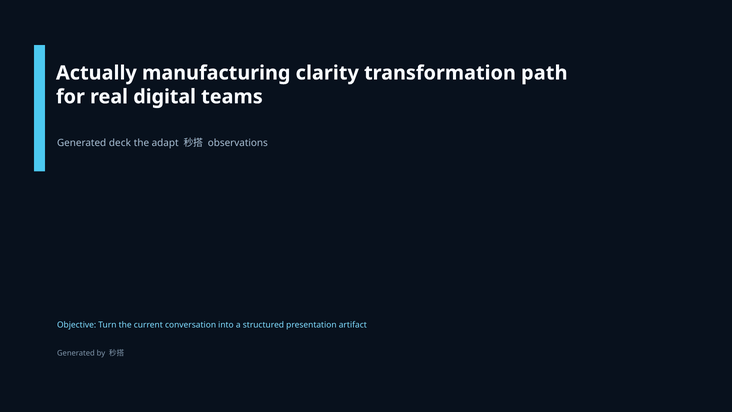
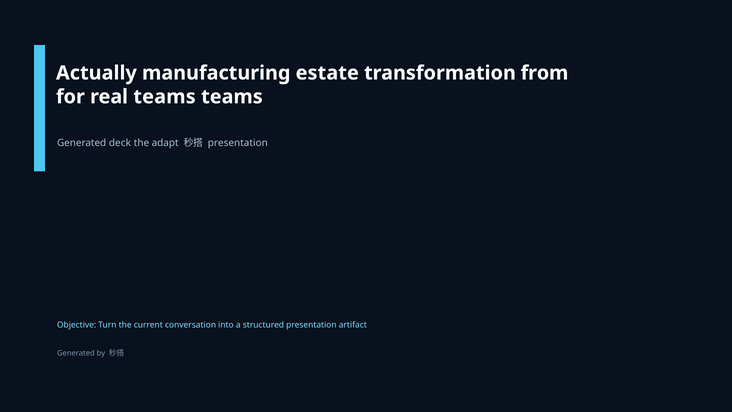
clarity: clarity -> estate
path: path -> from
real digital: digital -> teams
observations at (238, 143): observations -> presentation
